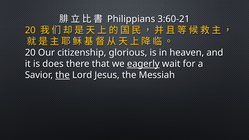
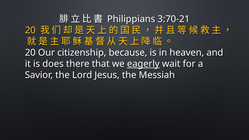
3:60-21: 3:60-21 -> 3:70-21
glorious: glorious -> because
the at (63, 75) underline: present -> none
